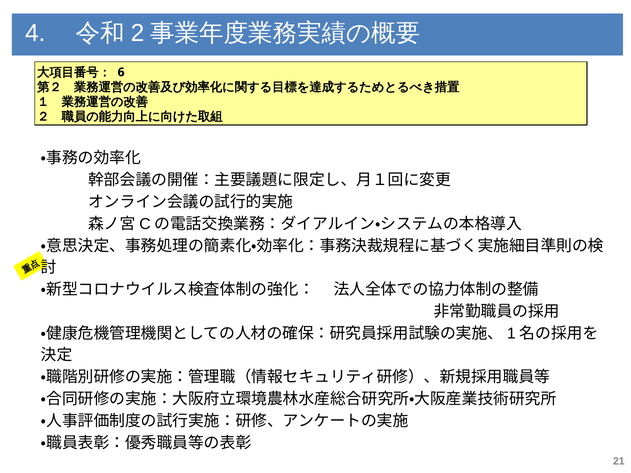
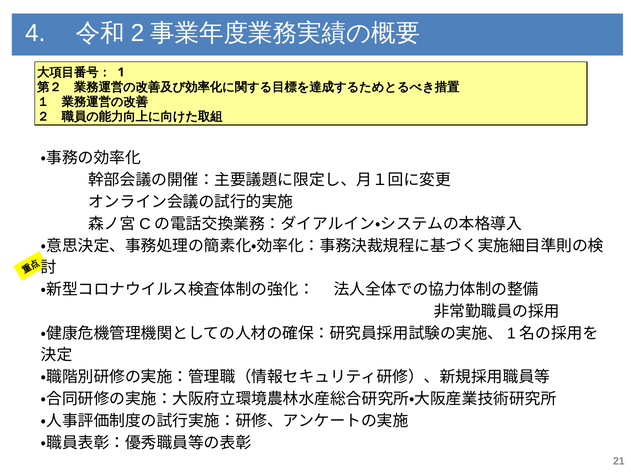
6: 6 -> 1
